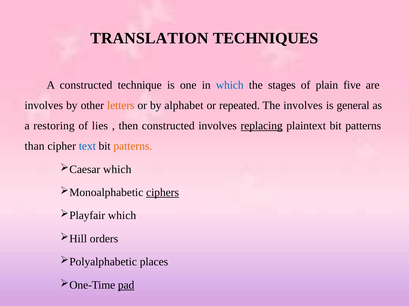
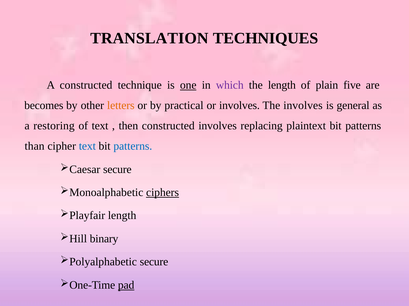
one underline: none -> present
which at (230, 85) colour: blue -> purple
the stages: stages -> length
involves at (44, 106): involves -> becomes
alphabet: alphabet -> practical
or repeated: repeated -> involves
of lies: lies -> text
replacing underline: present -> none
patterns at (133, 147) colour: orange -> blue
which at (117, 170): which -> secure
which at (122, 216): which -> length
orders: orders -> binary
places at (154, 262): places -> secure
